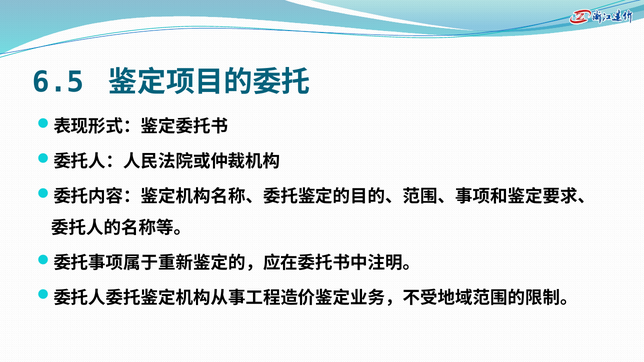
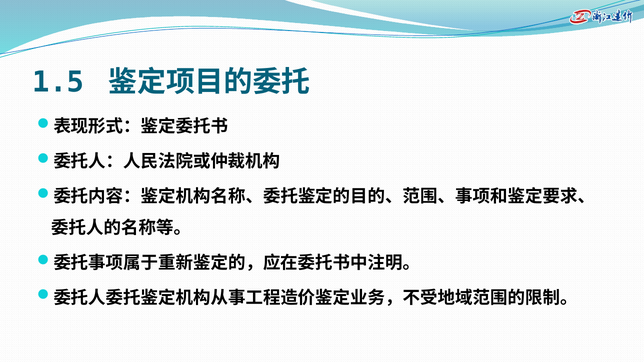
6.5: 6.5 -> 1.5
